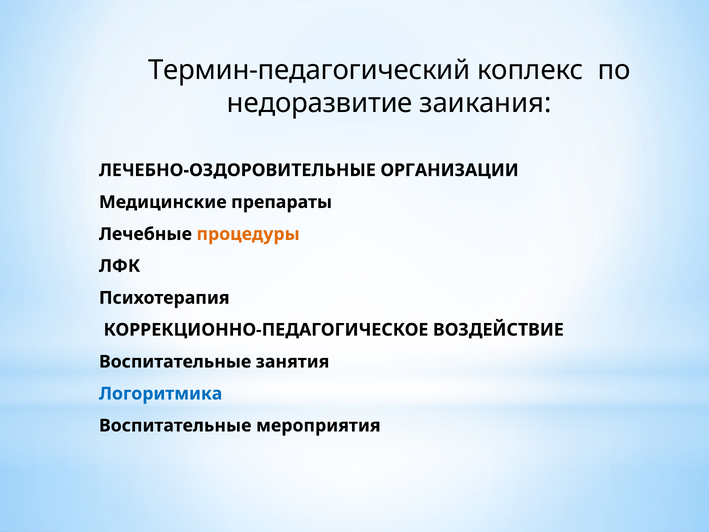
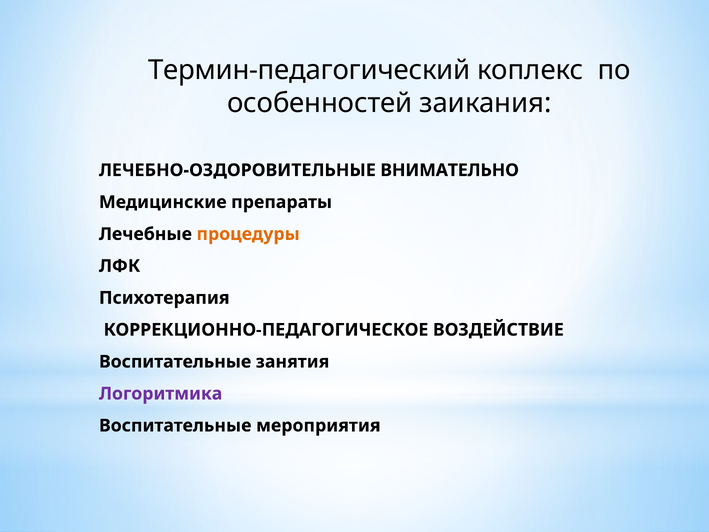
недоразвитие: недоразвитие -> особенностей
ОРГАНИЗАЦИИ: ОРГАНИЗАЦИИ -> ВНИМАТЕЛЬНО
Логоритмика colour: blue -> purple
